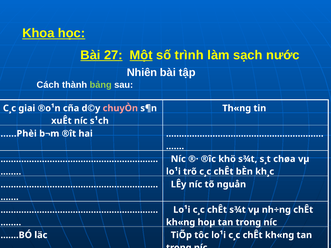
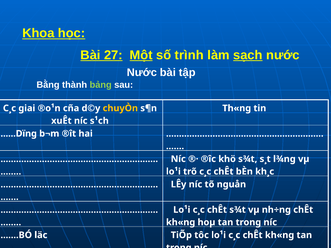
sạch underline: none -> present
Nhiên at (142, 72): Nhiên -> Nước
Cách: Cách -> Bằng
chuyÒn colour: pink -> yellow
......Phèi: ......Phèi -> ......Dïng
chøa: chøa -> l¾ng
